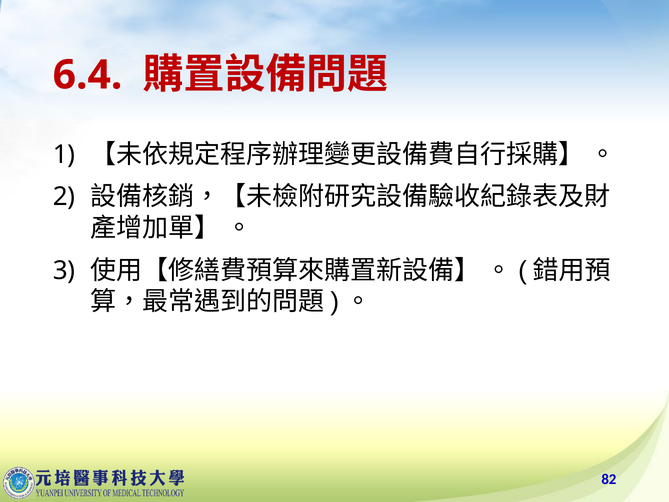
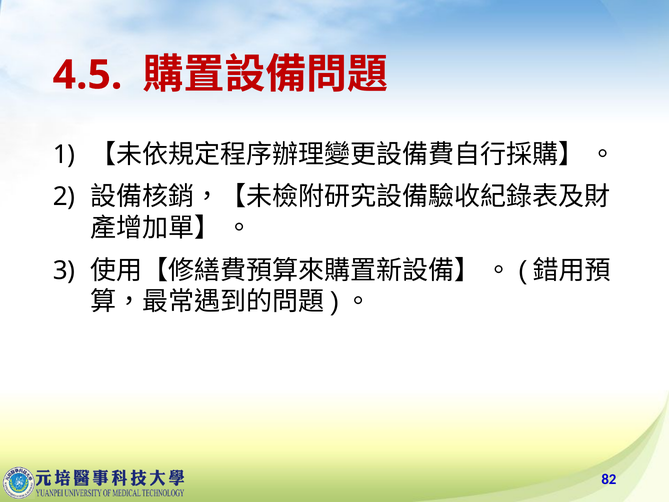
6.4: 6.4 -> 4.5
